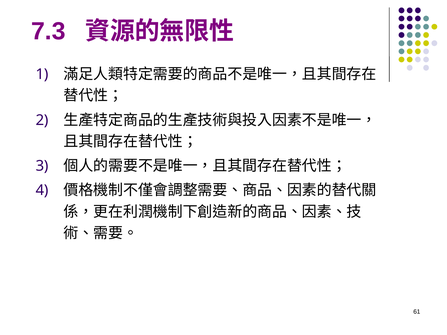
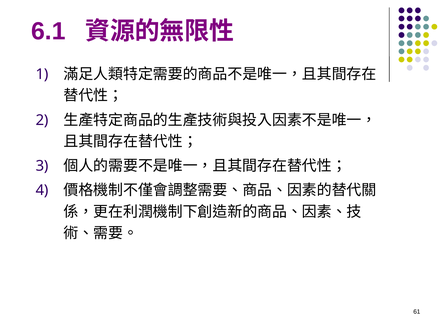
7.3: 7.3 -> 6.1
